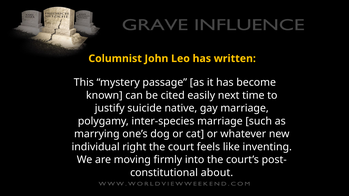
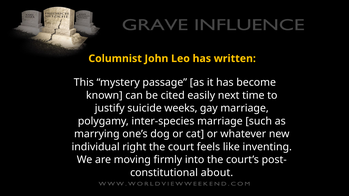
native: native -> weeks
